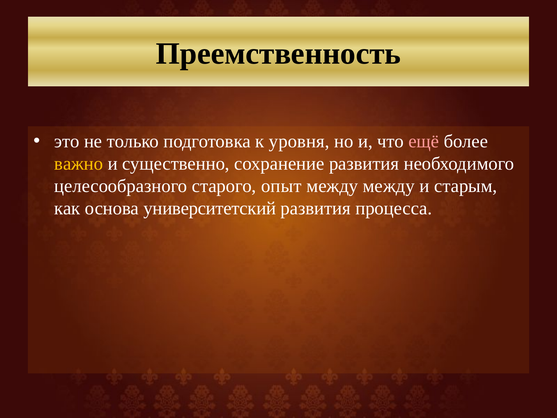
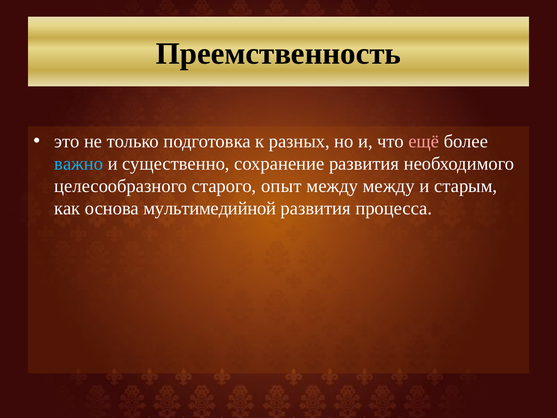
уровня: уровня -> разных
важно colour: yellow -> light blue
университетский: университетский -> мультимедийной
